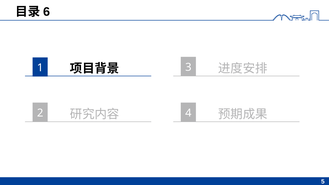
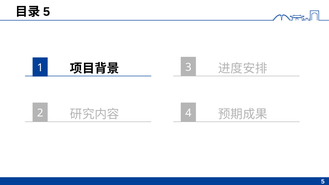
6 at (47, 12): 6 -> 5
